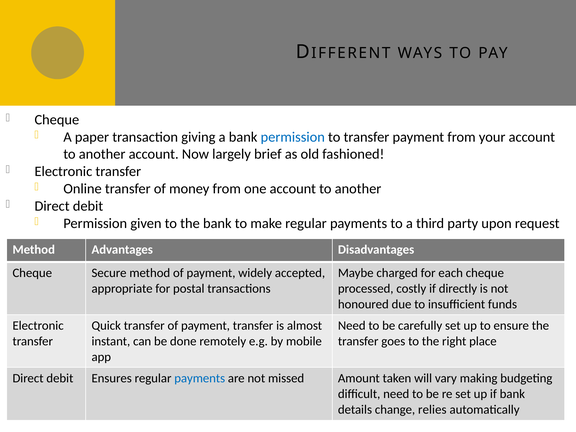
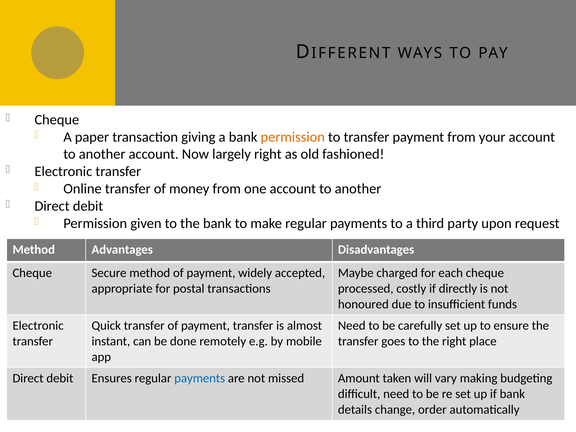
permission at (293, 137) colour: blue -> orange
largely brief: brief -> right
relies: relies -> order
